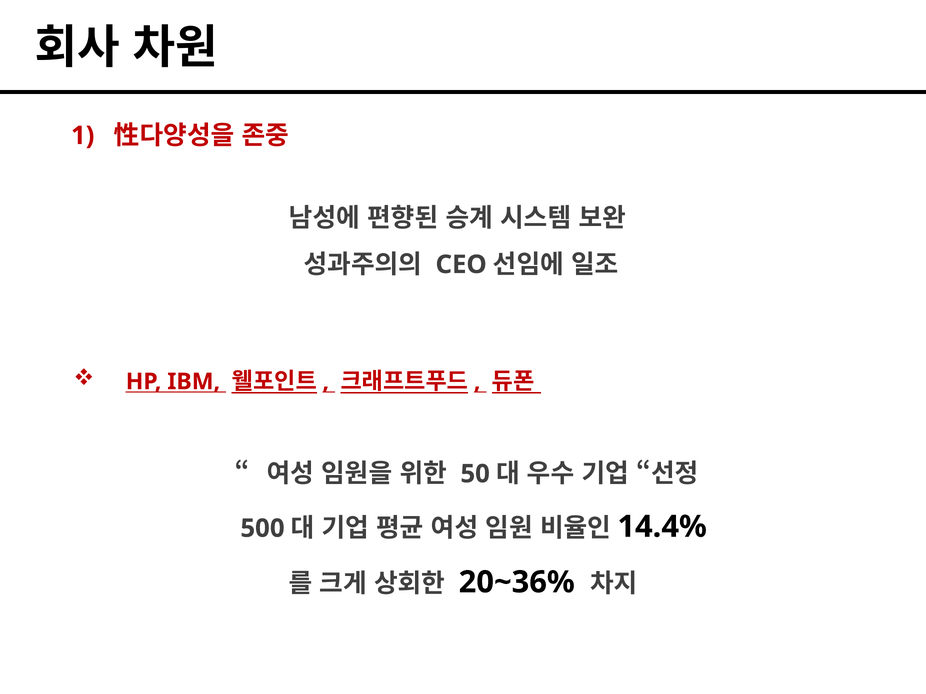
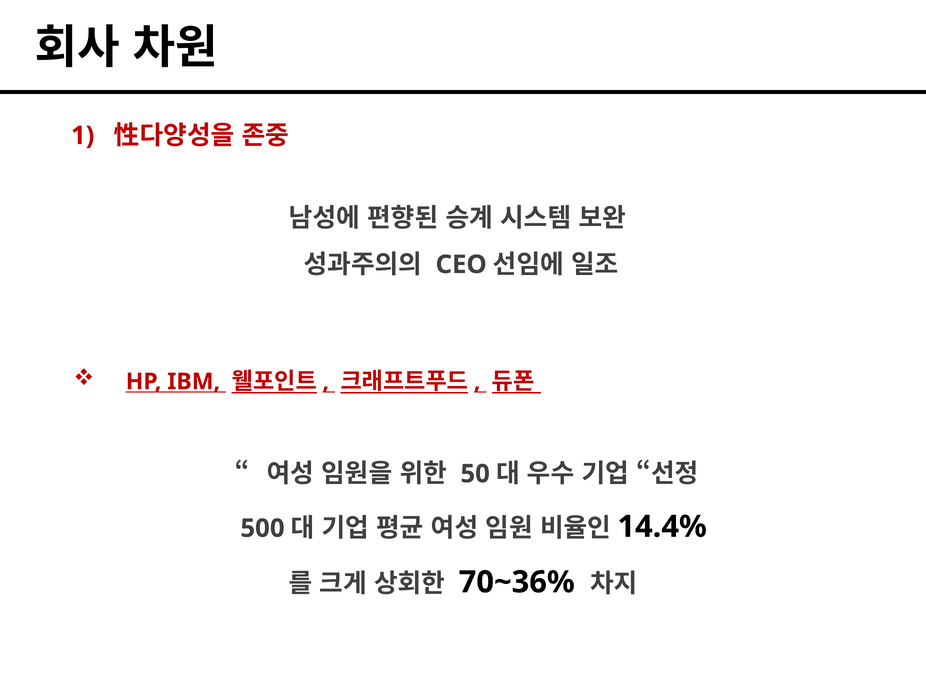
20~36%: 20~36% -> 70~36%
